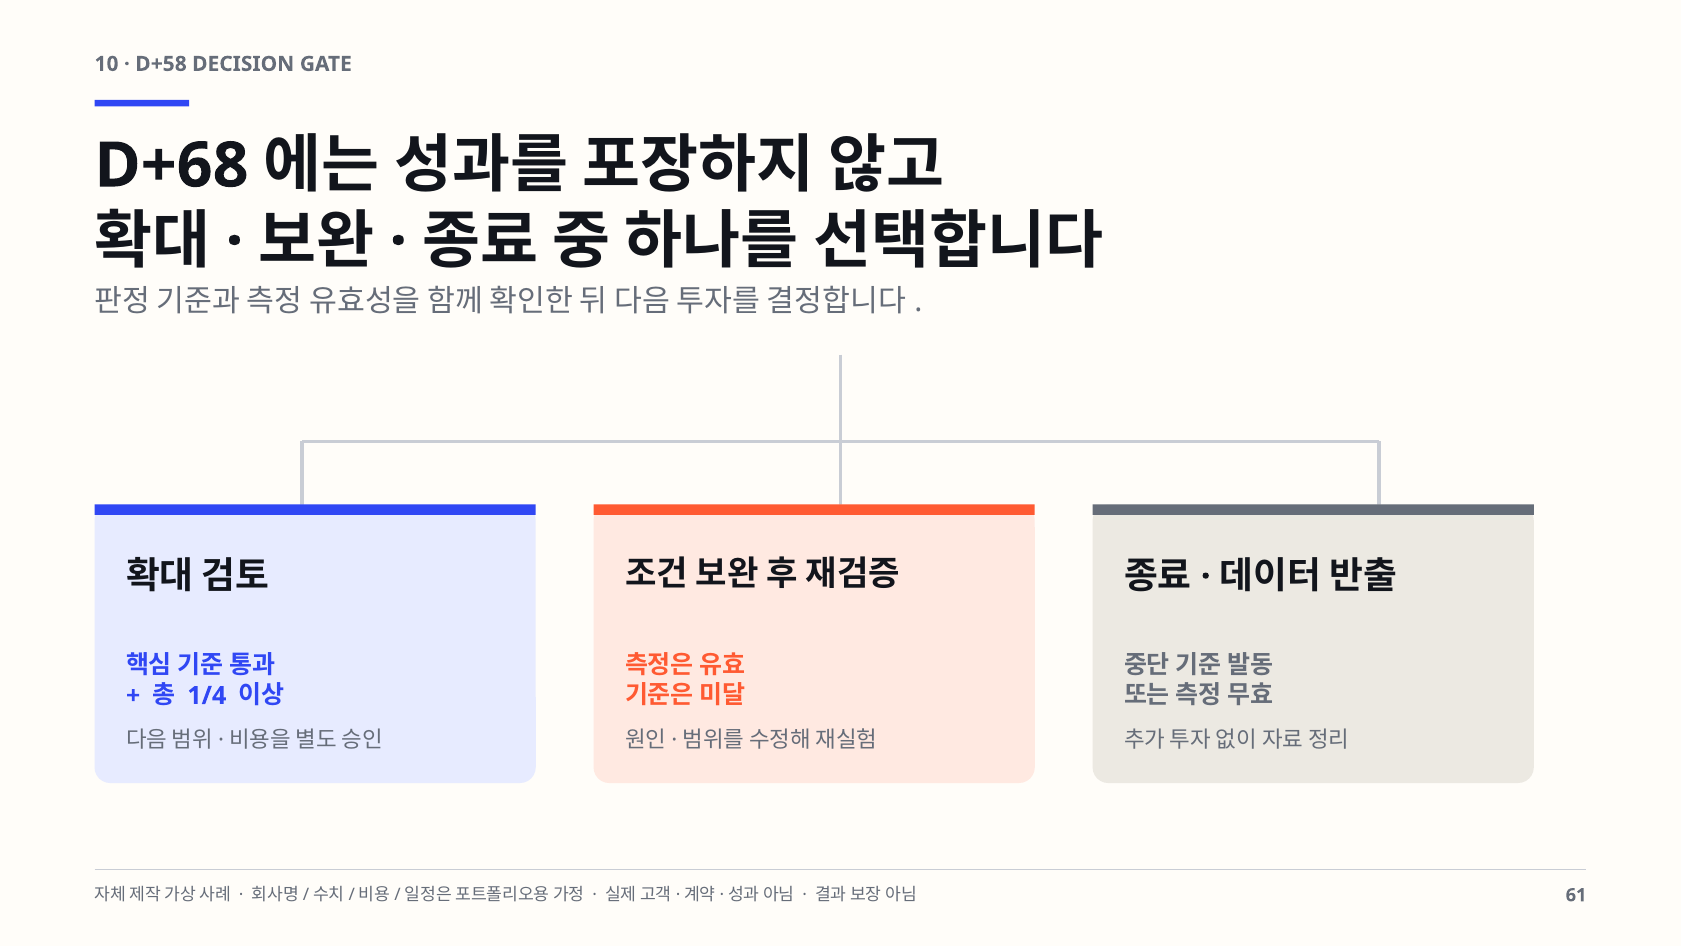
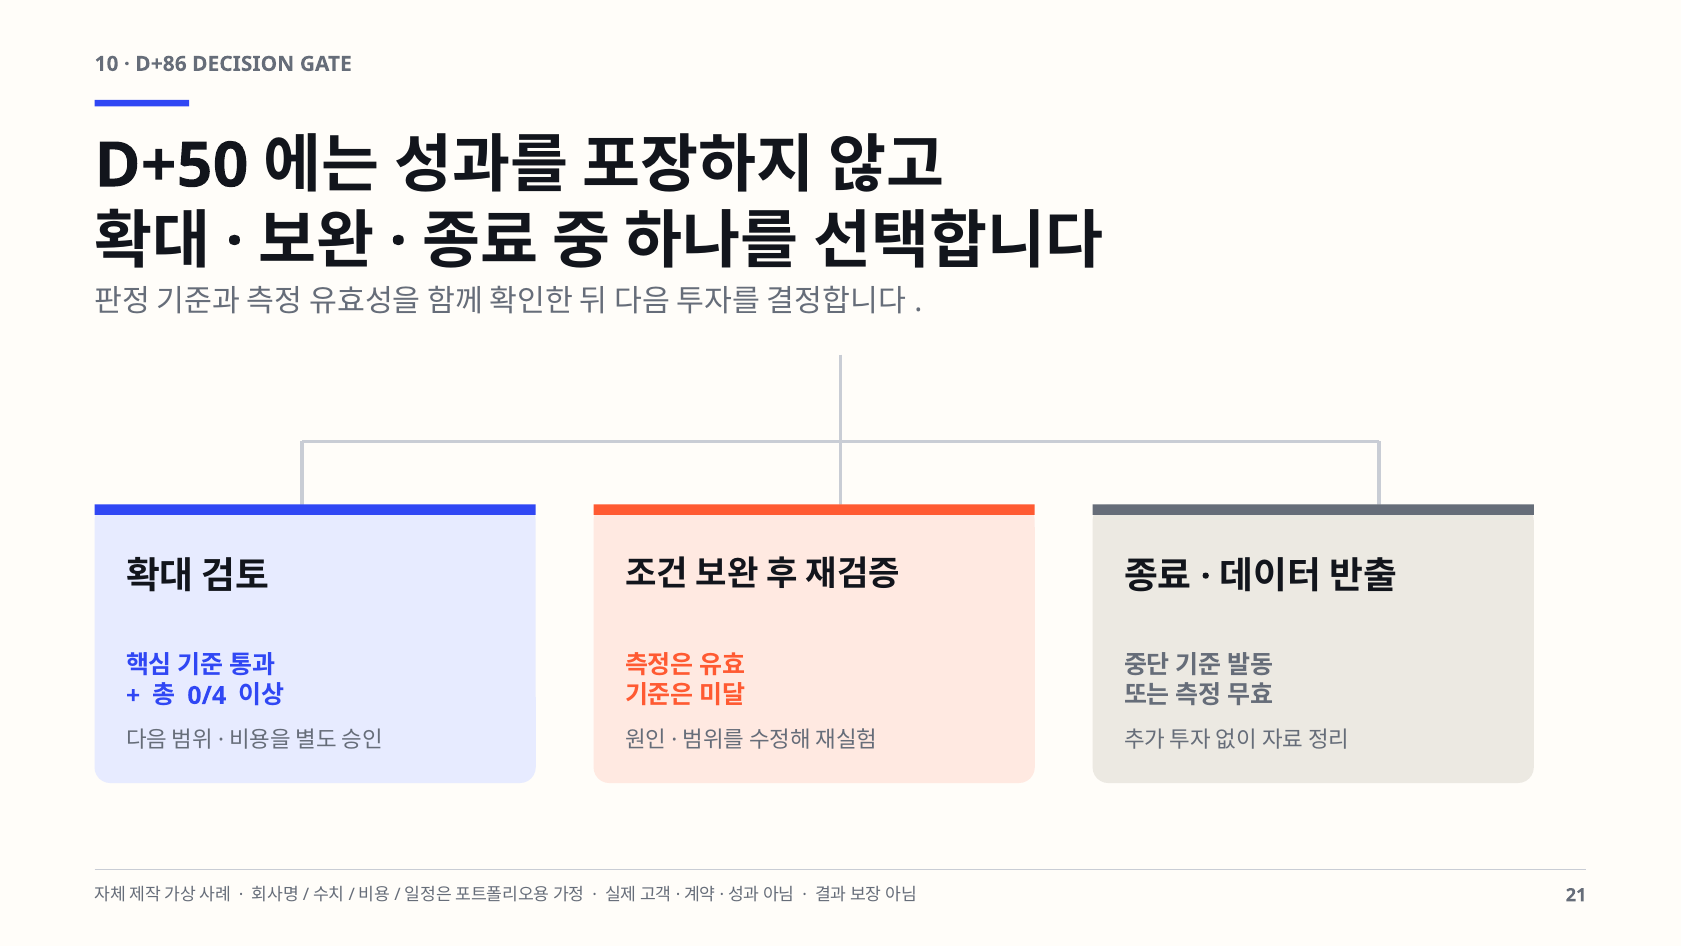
D+58: D+58 -> D+86
D+68: D+68 -> D+50
1/4: 1/4 -> 0/4
61: 61 -> 21
